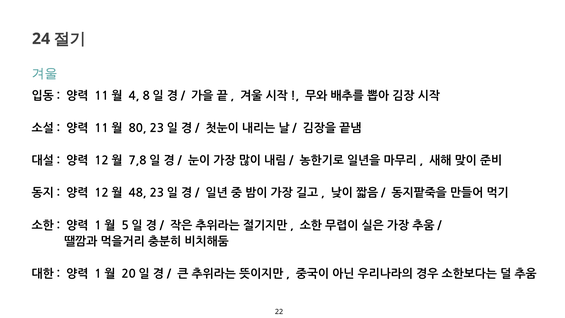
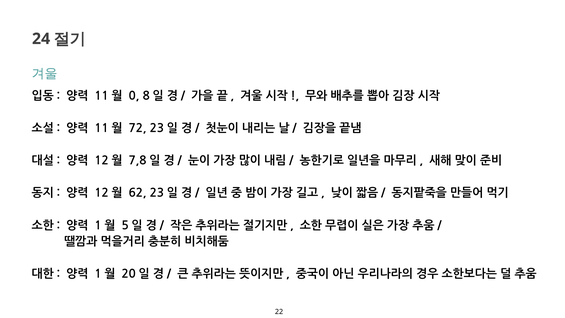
4: 4 -> 0
80: 80 -> 72
48: 48 -> 62
